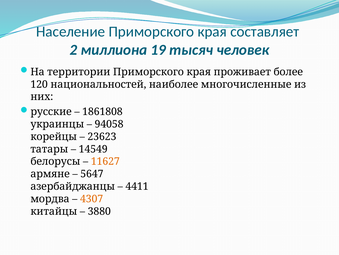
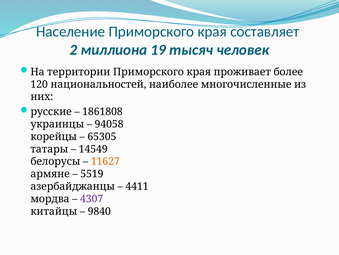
23623: 23623 -> 65305
5647: 5647 -> 5519
4307 colour: orange -> purple
3880: 3880 -> 9840
